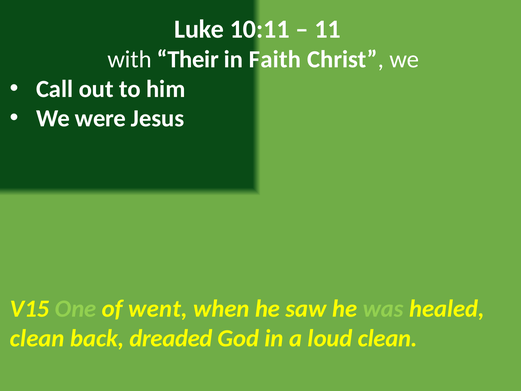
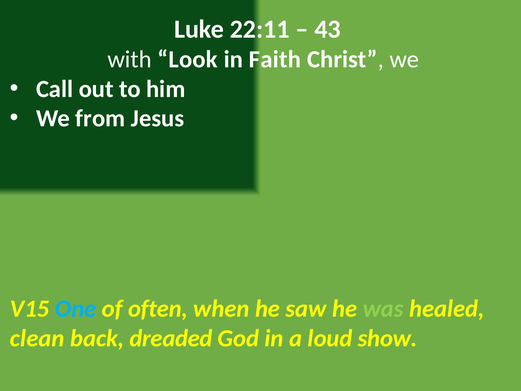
10:11: 10:11 -> 22:11
11: 11 -> 43
Their: Their -> Look
were: were -> from
One colour: light green -> light blue
went: went -> often
loud clean: clean -> show
